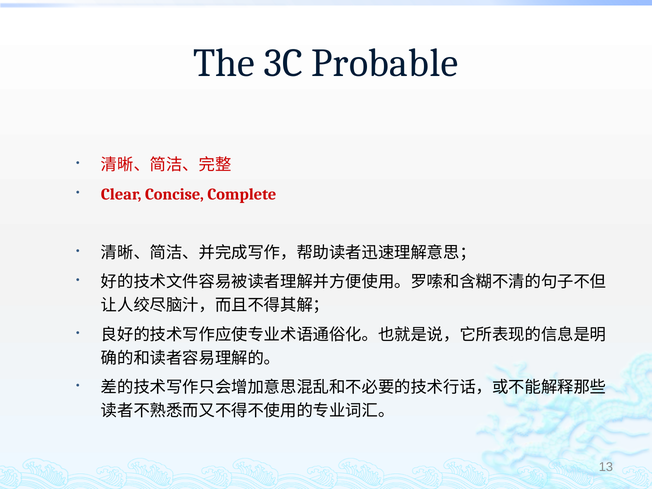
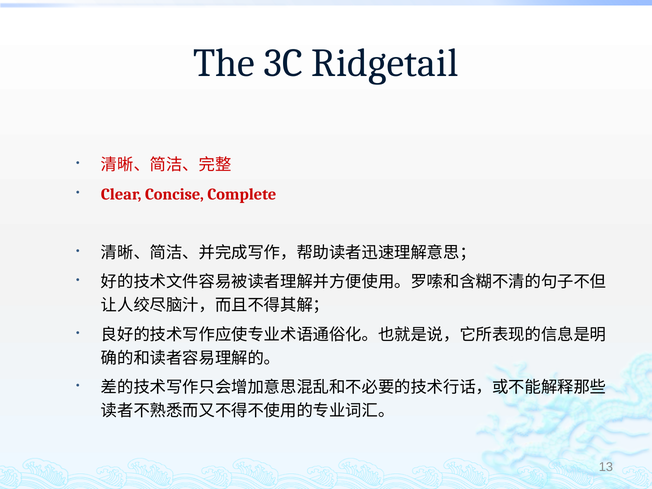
Probable: Probable -> Ridgetail
